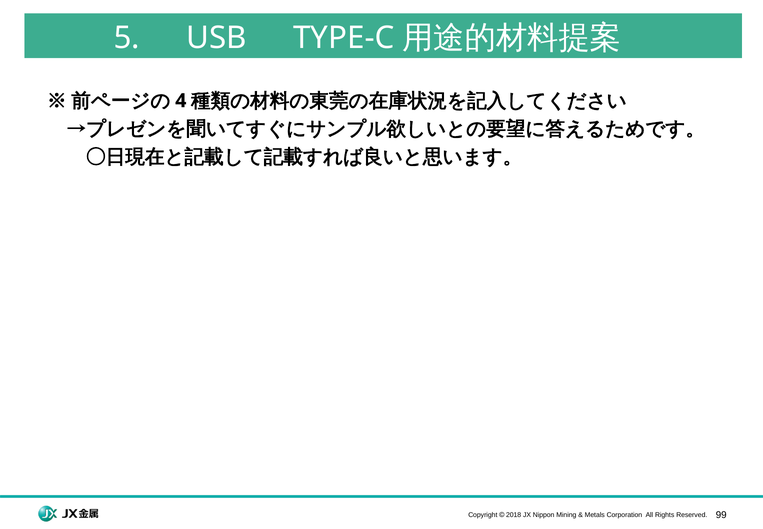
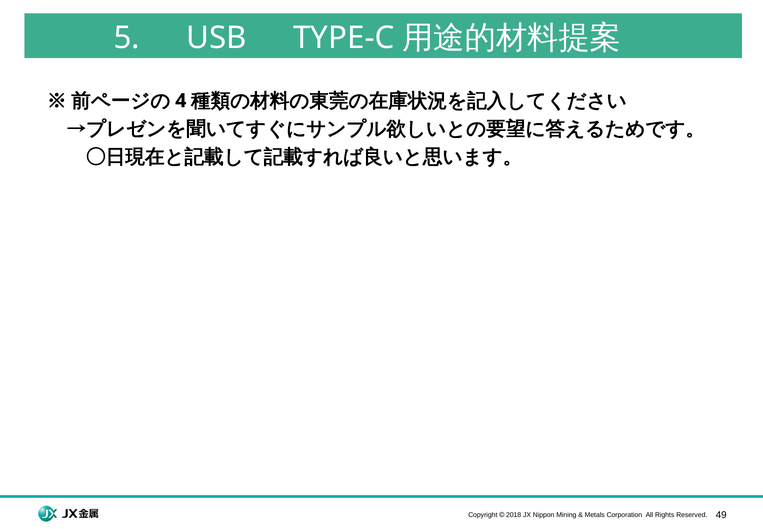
99: 99 -> 49
